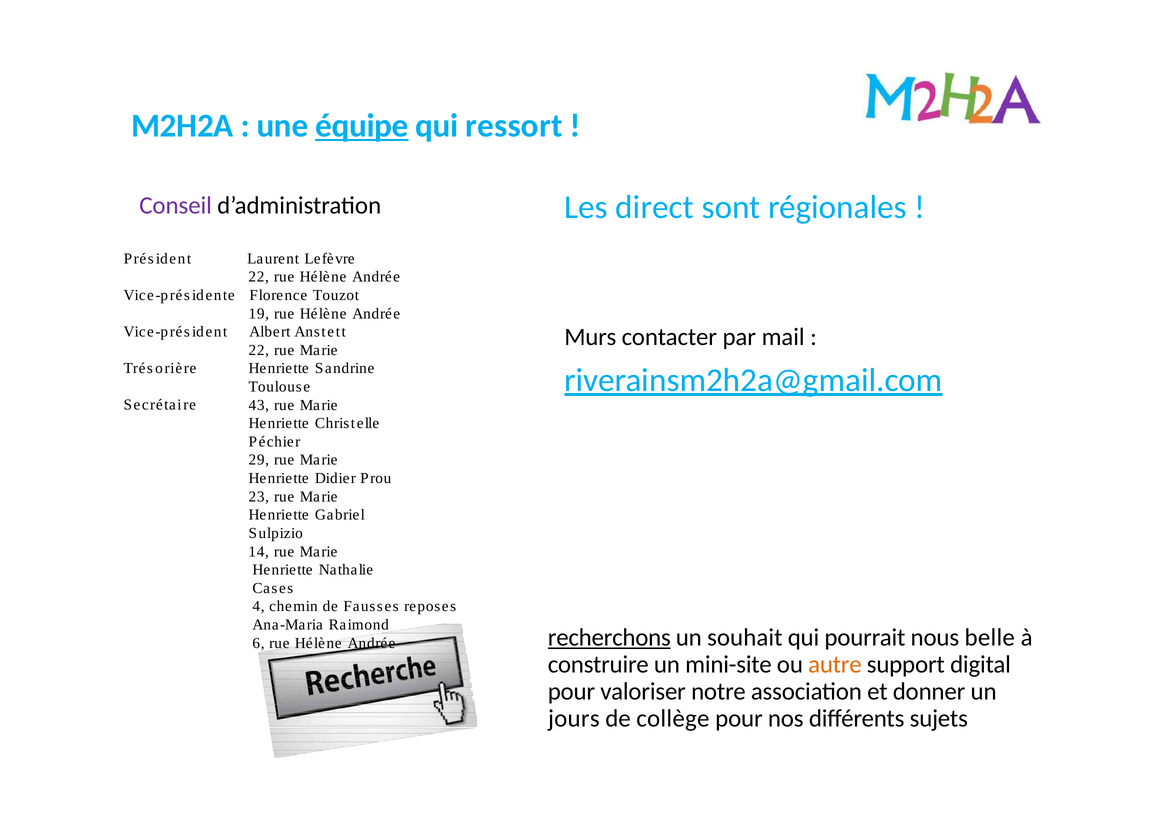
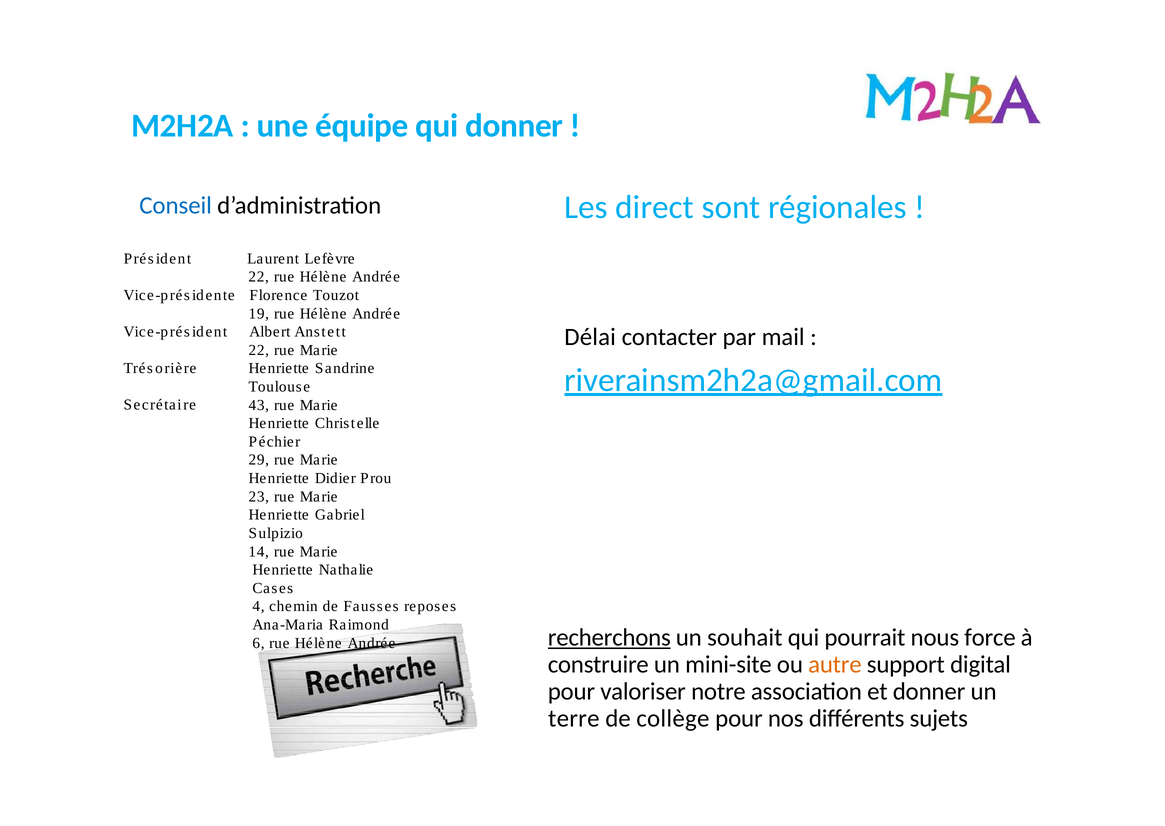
équipe underline: present -> none
qui ressort: ressort -> donner
Conseil colour: purple -> blue
Murs: Murs -> Délai
belle: belle -> force
jours: jours -> terre
